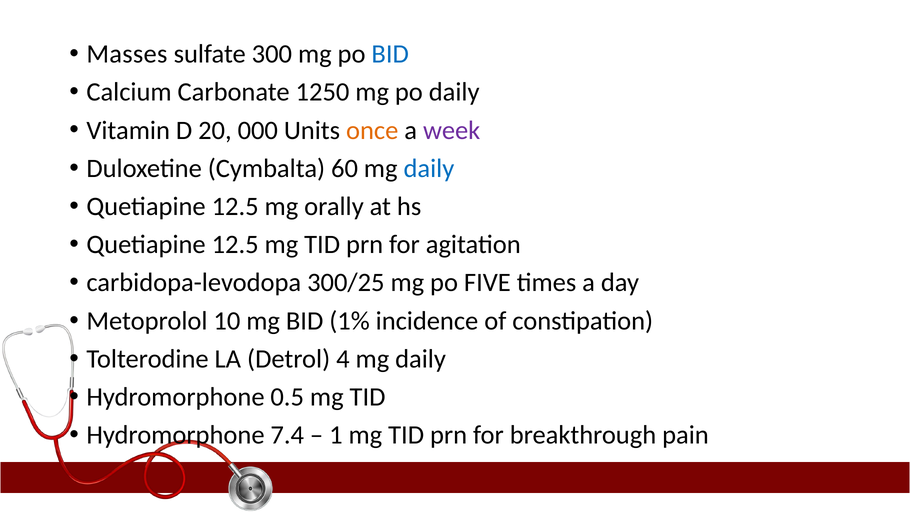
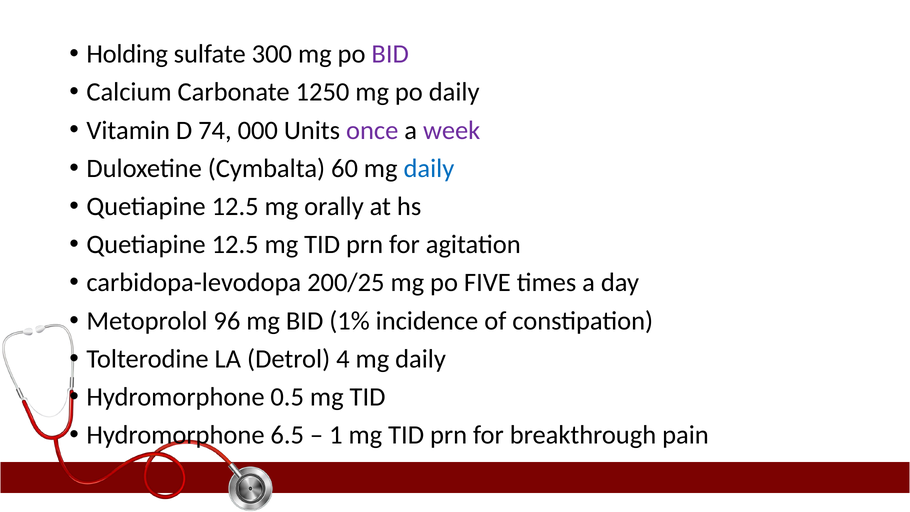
Masses: Masses -> Holding
BID at (390, 54) colour: blue -> purple
20: 20 -> 74
once colour: orange -> purple
300/25: 300/25 -> 200/25
10: 10 -> 96
7.4: 7.4 -> 6.5
